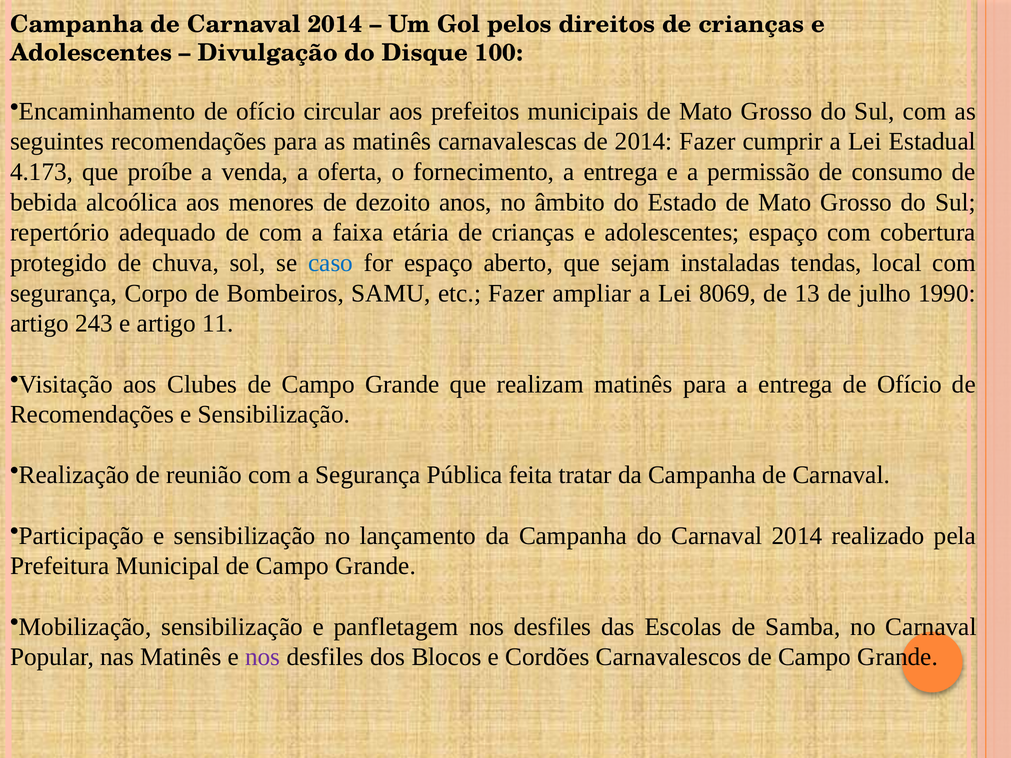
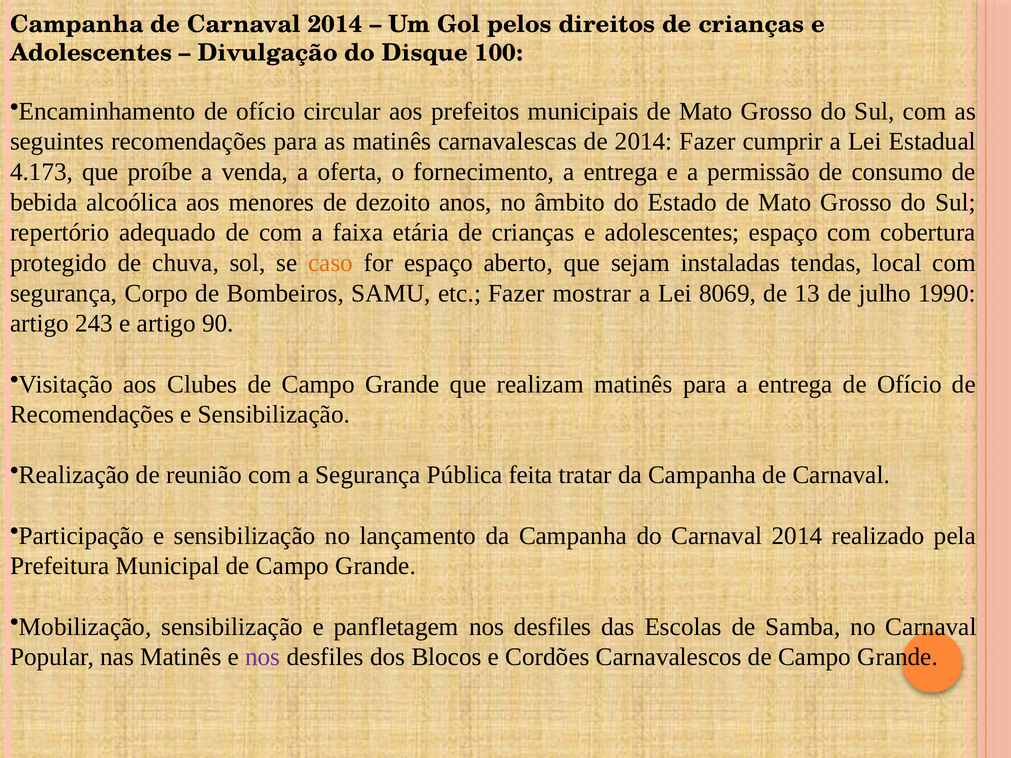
caso colour: blue -> orange
ampliar: ampliar -> mostrar
11: 11 -> 90
